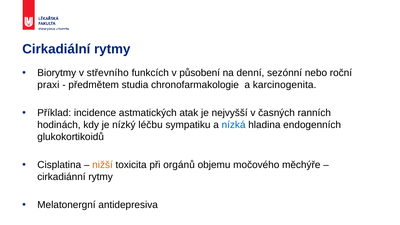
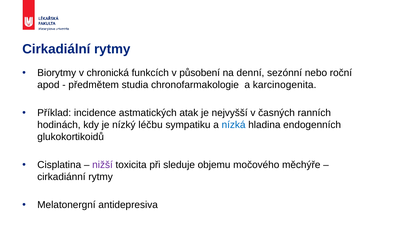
střevního: střevního -> chronická
praxi: praxi -> apod
nižší colour: orange -> purple
orgánů: orgánů -> sleduje
